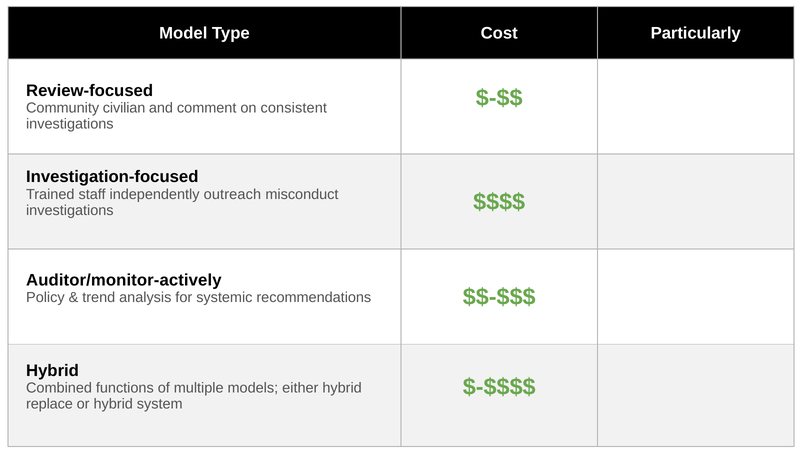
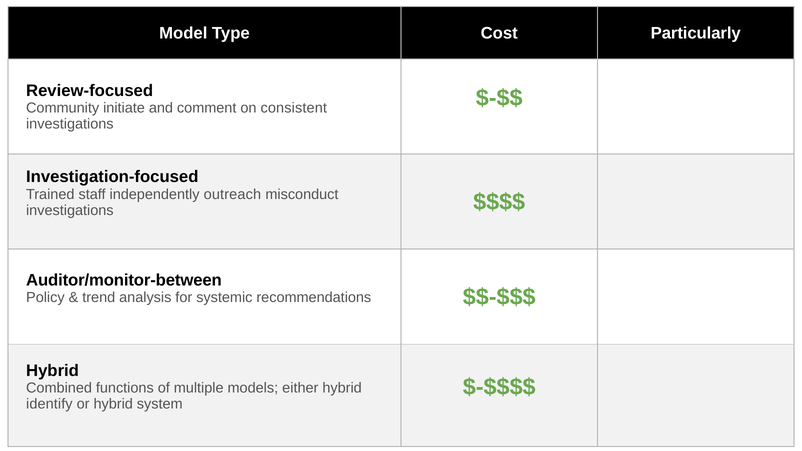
civilian: civilian -> initiate
Auditor/monitor-actively: Auditor/monitor-actively -> Auditor/monitor-between
replace: replace -> identify
